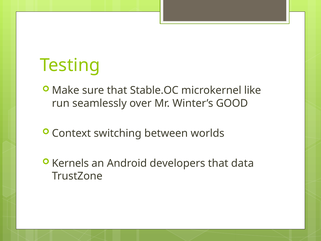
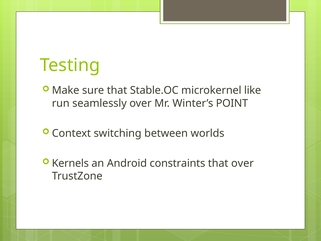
GOOD: GOOD -> POINT
developers: developers -> constraints
that data: data -> over
